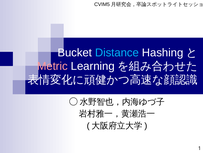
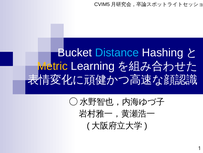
Metric colour: pink -> yellow
